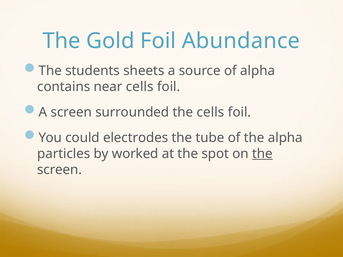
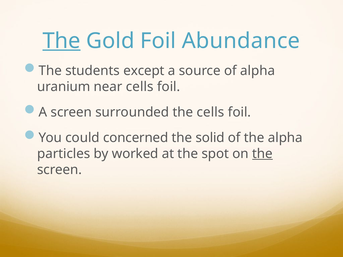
The at (62, 41) underline: none -> present
sheets: sheets -> except
contains: contains -> uranium
electrodes: electrodes -> concerned
tube: tube -> solid
